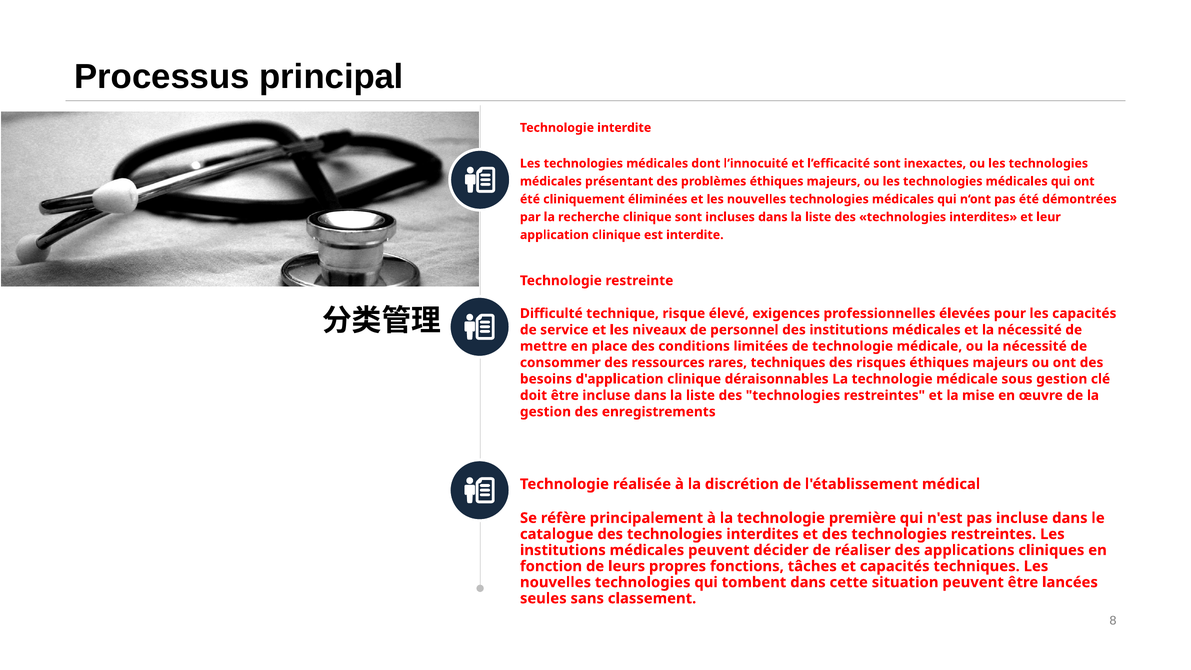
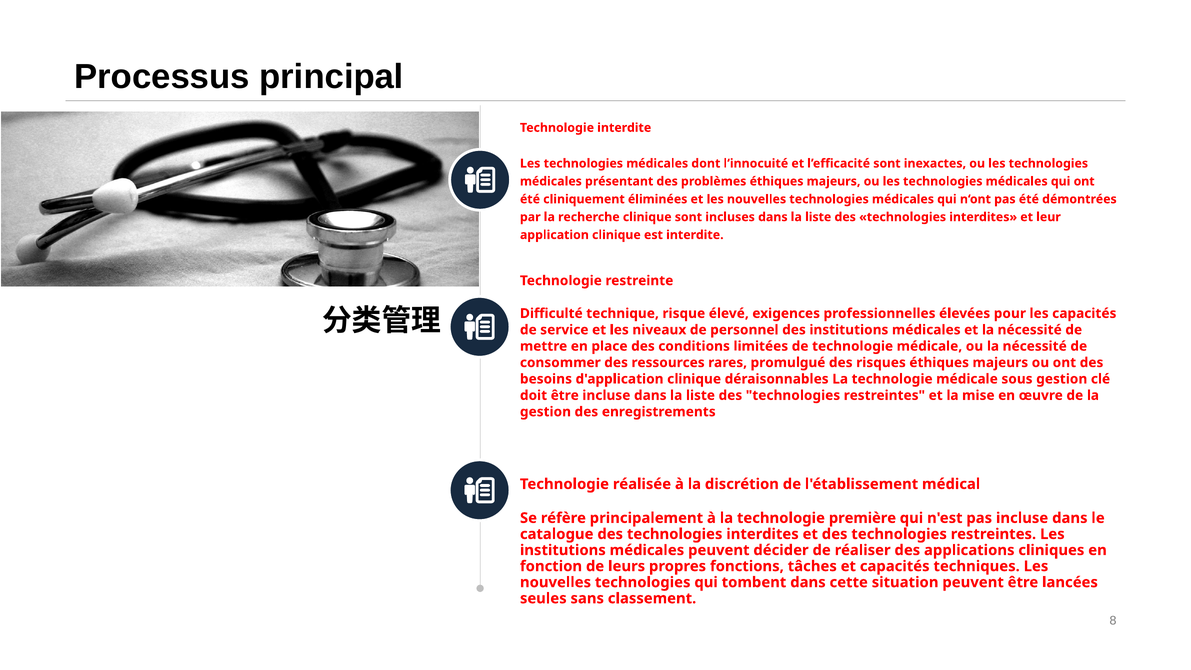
rares techniques: techniques -> promulgué
